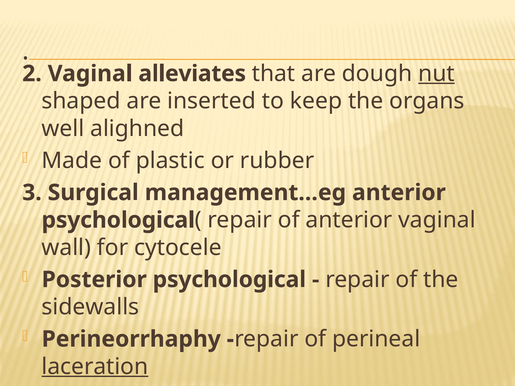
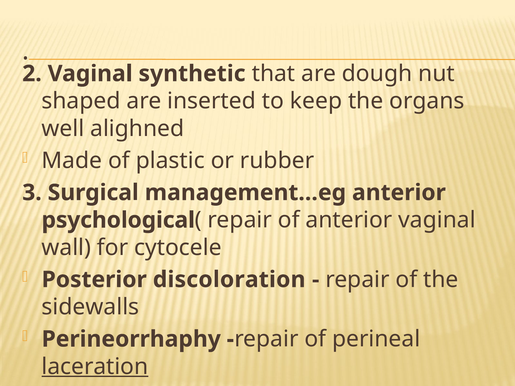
alleviates: alleviates -> synthetic
nut underline: present -> none
Posterior psychological: psychological -> discoloration
